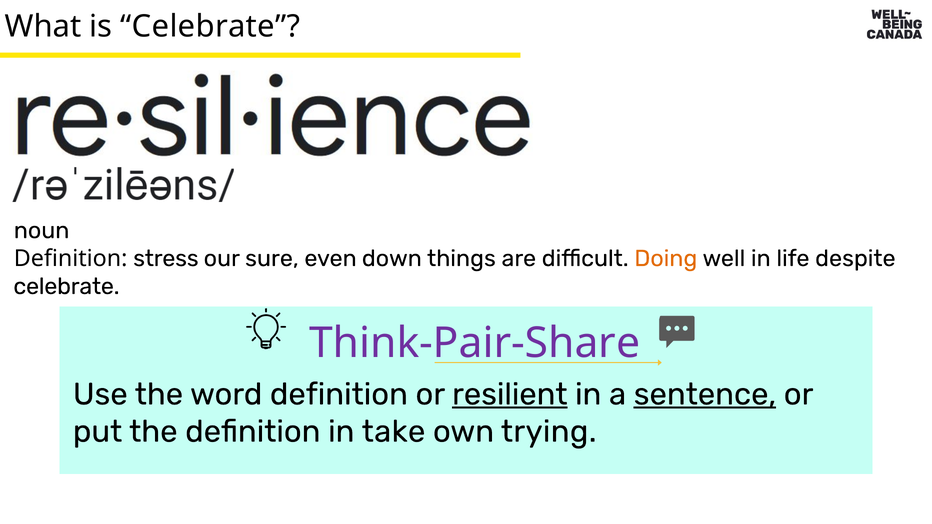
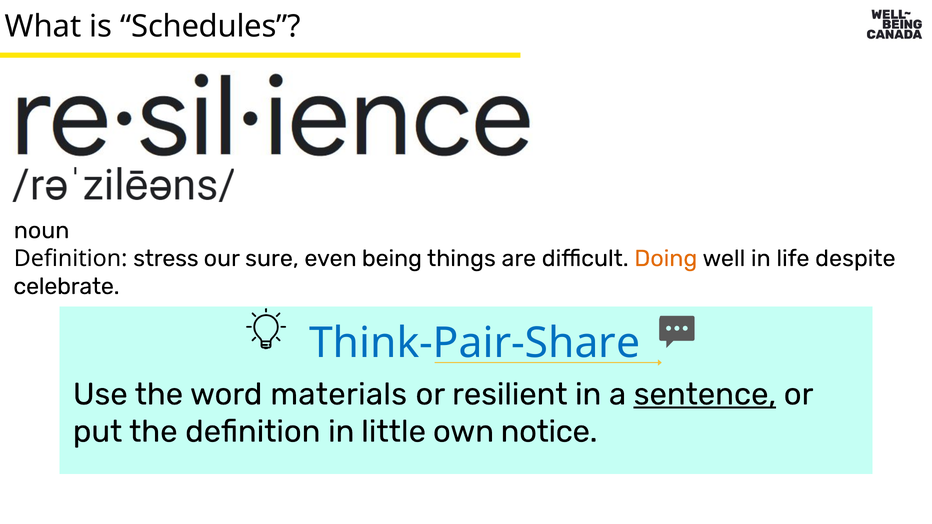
is Celebrate: Celebrate -> Schedules
down: down -> being
Think-Pair-Share colour: purple -> blue
word definition: definition -> materials
resilient underline: present -> none
take: take -> little
trying: trying -> notice
